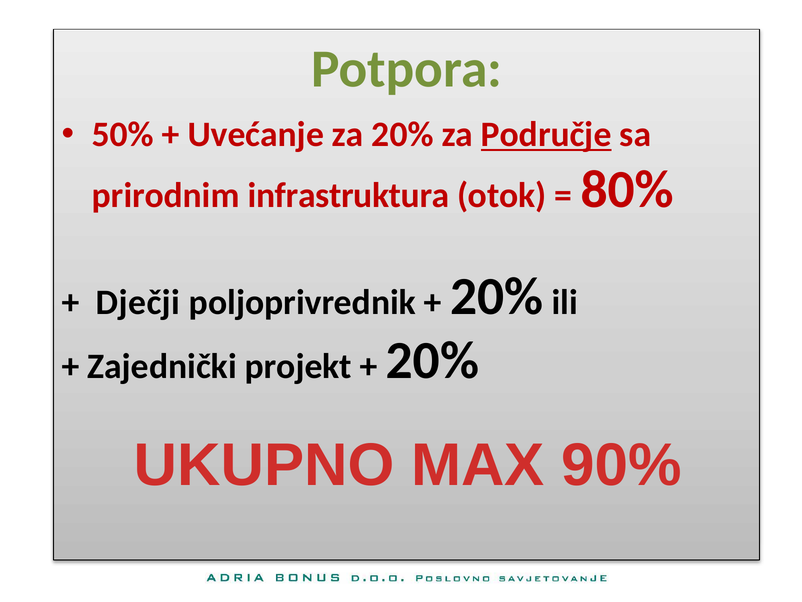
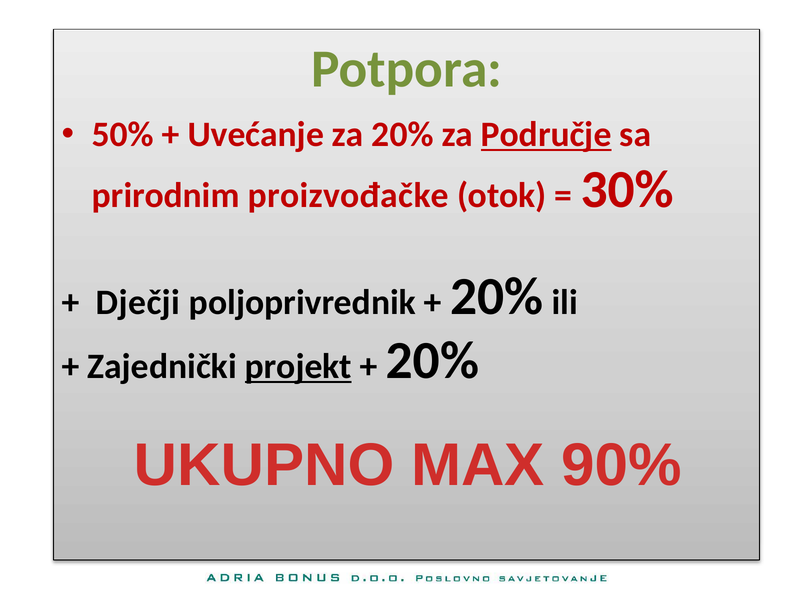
infrastruktura: infrastruktura -> proizvođačke
80%: 80% -> 30%
projekt underline: none -> present
